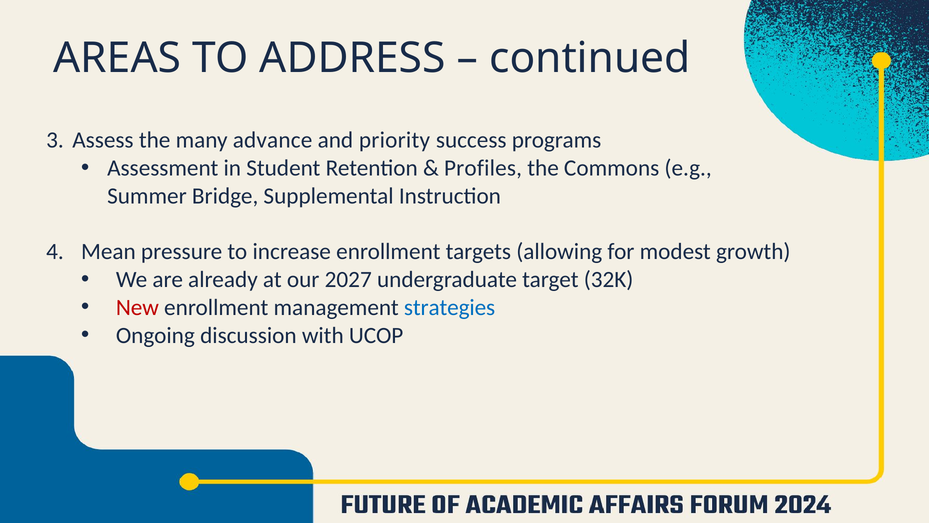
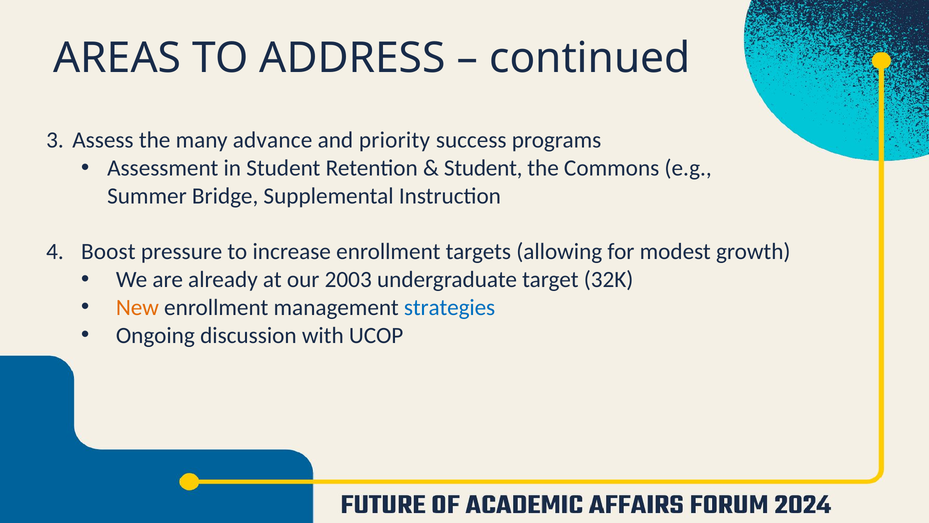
Profiles at (483, 168): Profiles -> Student
Mean: Mean -> Boost
2027: 2027 -> 2003
New colour: red -> orange
